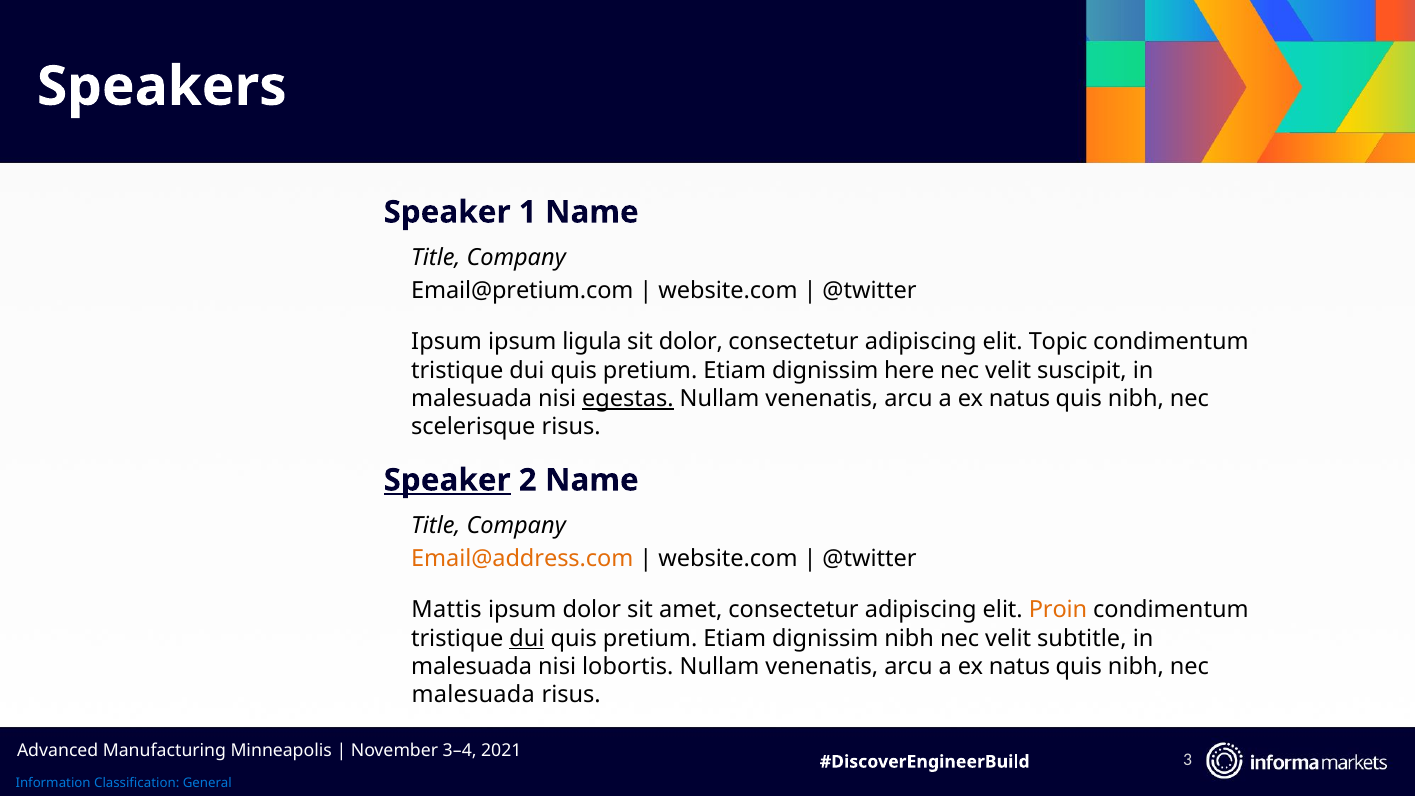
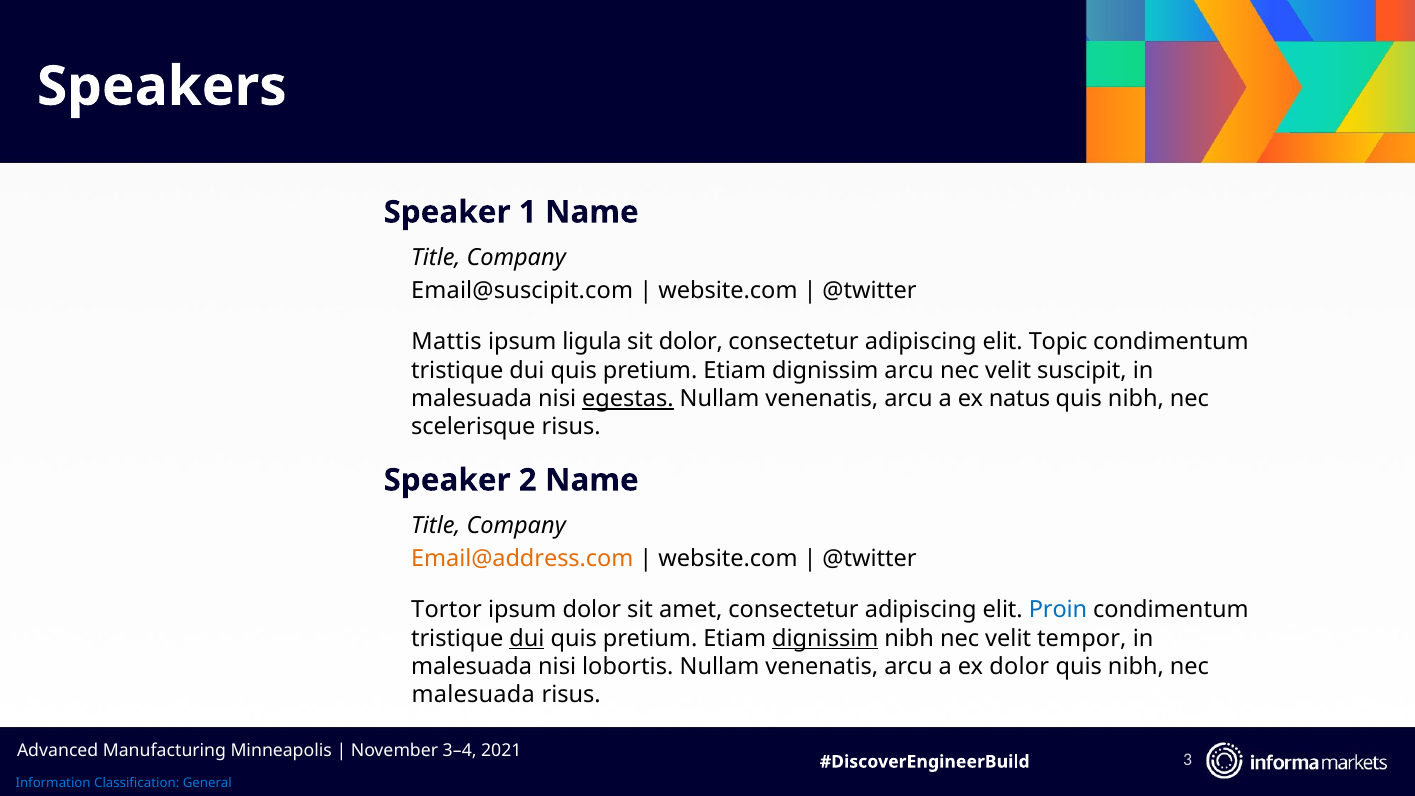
Email@pretium.com: Email@pretium.com -> Email@suscipit.com
Ipsum at (447, 342): Ipsum -> Mattis
dignissim here: here -> arcu
Speaker at (447, 480) underline: present -> none
Mattis: Mattis -> Tortor
Proin colour: orange -> blue
dignissim at (825, 638) underline: none -> present
subtitle: subtitle -> tempor
natus at (1020, 667): natus -> dolor
